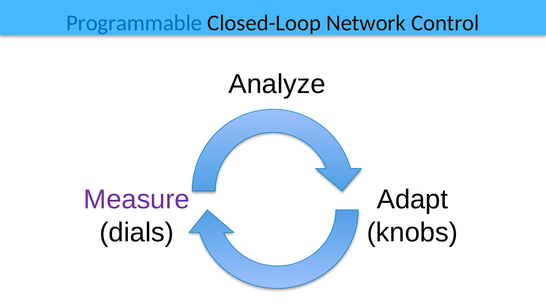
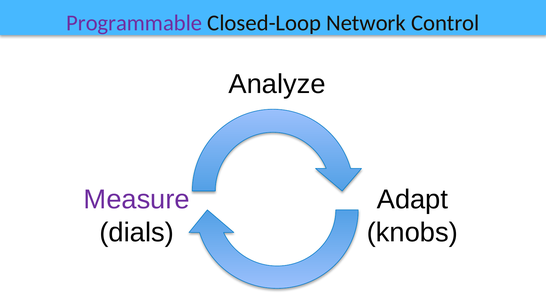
Programmable colour: blue -> purple
